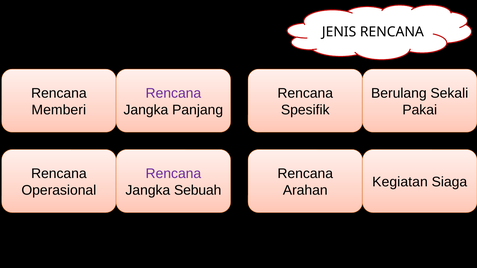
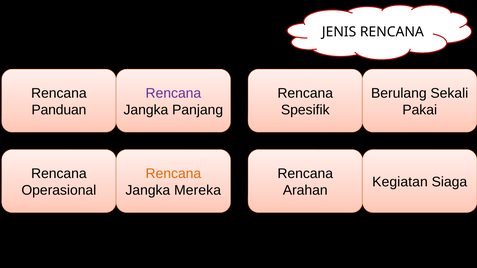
Memberi: Memberi -> Panduan
Rencana at (173, 174) colour: purple -> orange
Sebuah: Sebuah -> Mereka
